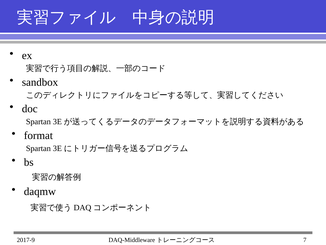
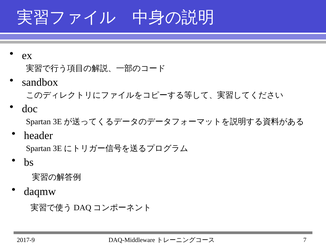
format: format -> header
